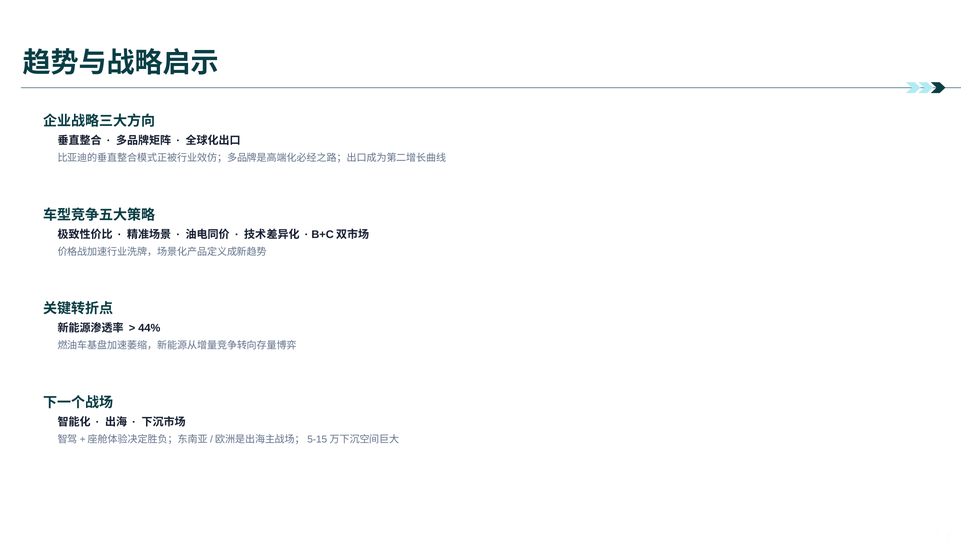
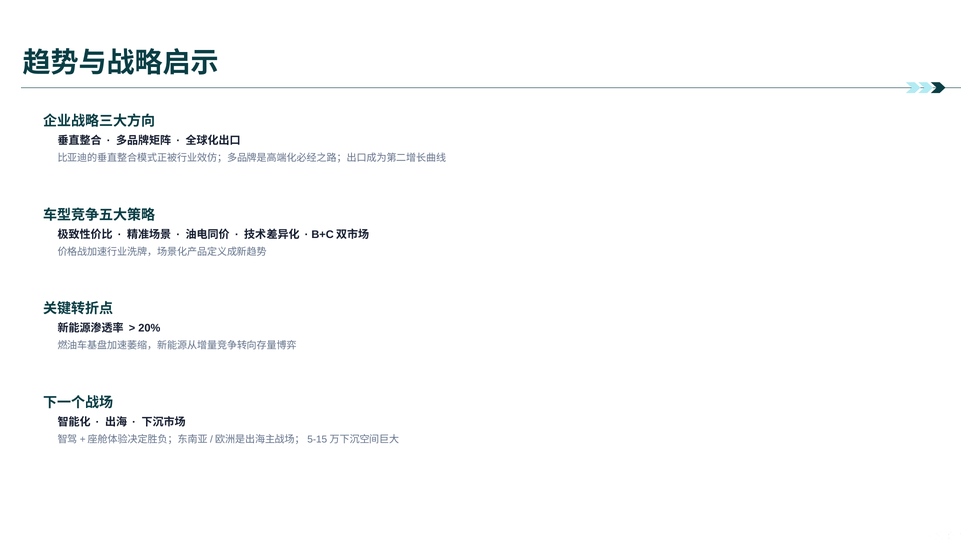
44%: 44% -> 20%
